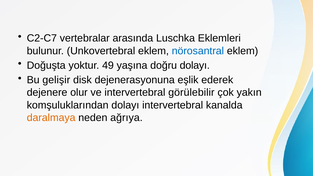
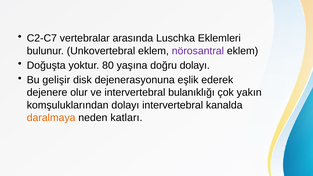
nörosantral colour: blue -> purple
49: 49 -> 80
görülebilir: görülebilir -> bulanıklığı
ağrıya: ağrıya -> katları
